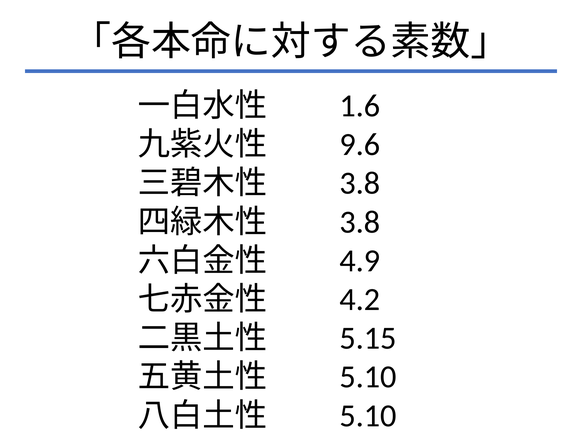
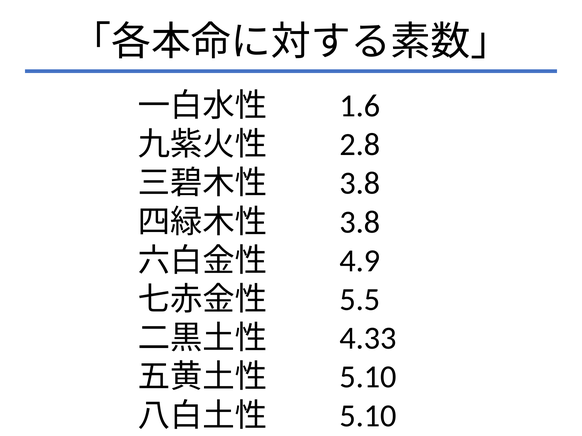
9.6: 9.6 -> 2.8
4.2: 4.2 -> 5.5
5.15: 5.15 -> 4.33
